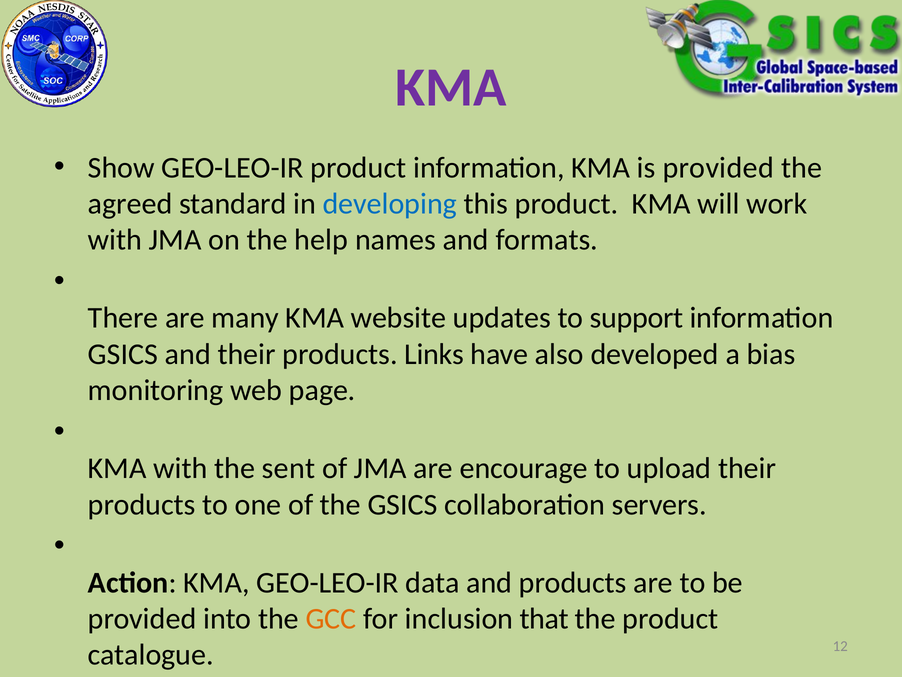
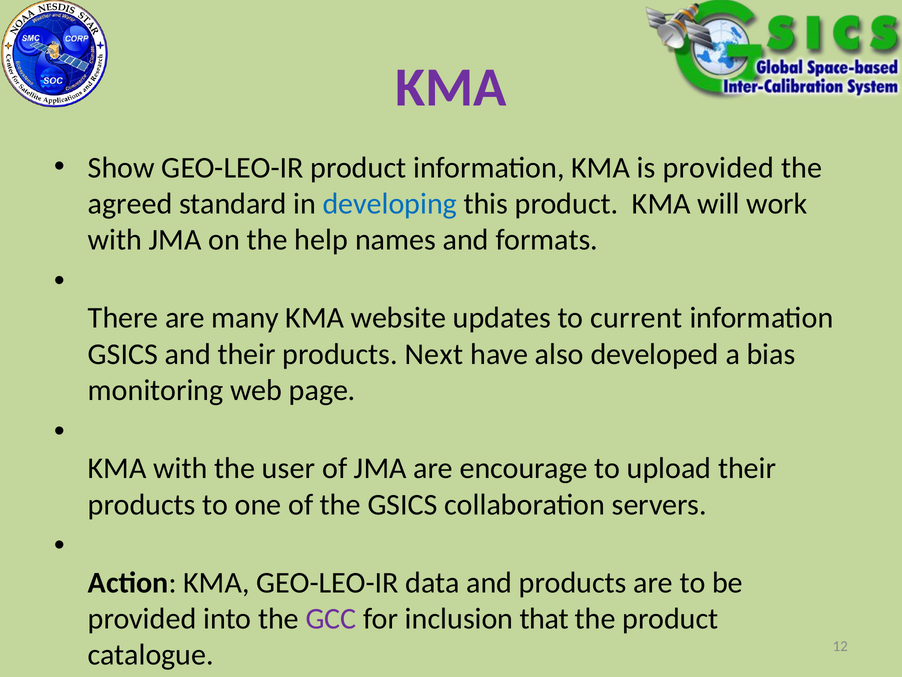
support: support -> current
Links: Links -> Next
the sent: sent -> user
GCC colour: orange -> purple
